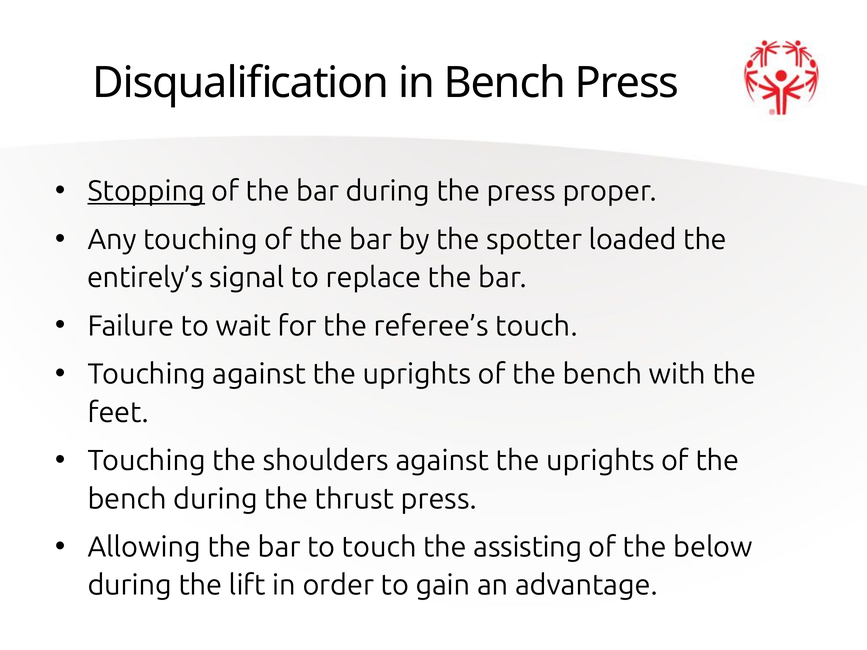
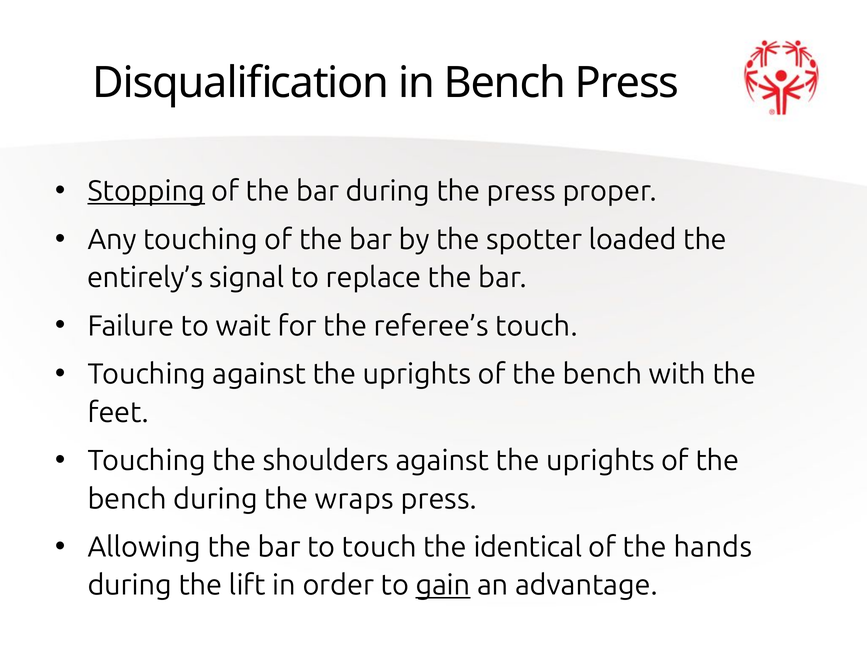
thrust: thrust -> wraps
assisting: assisting -> identical
below: below -> hands
gain underline: none -> present
